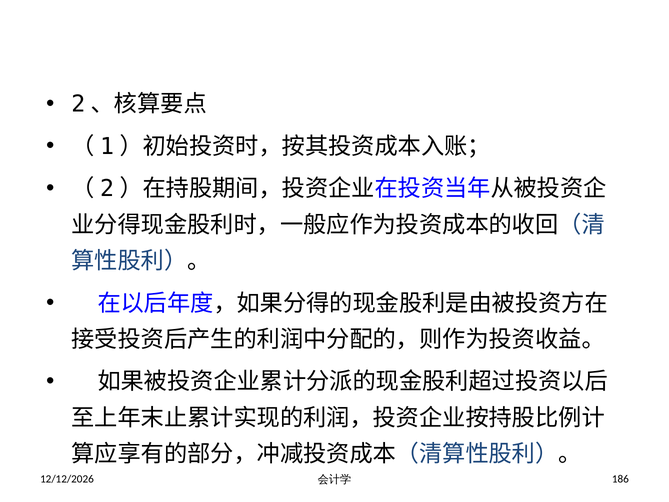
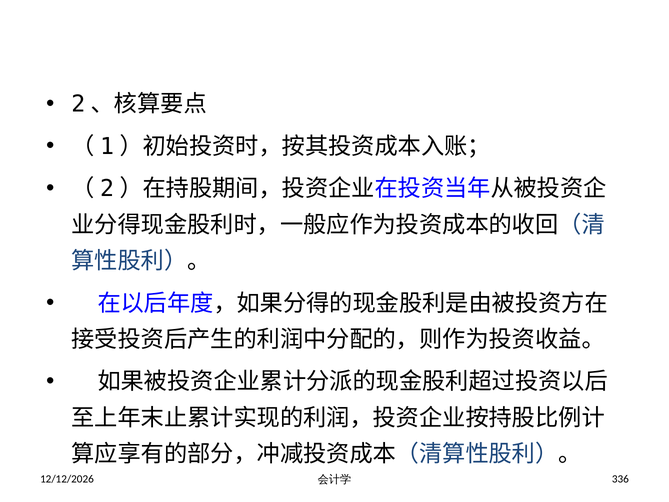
186: 186 -> 336
